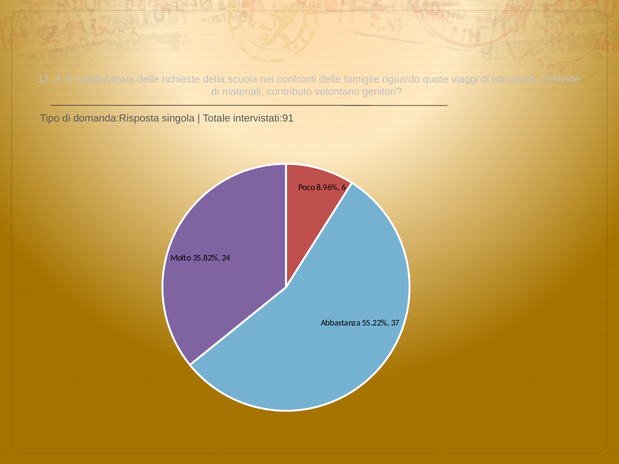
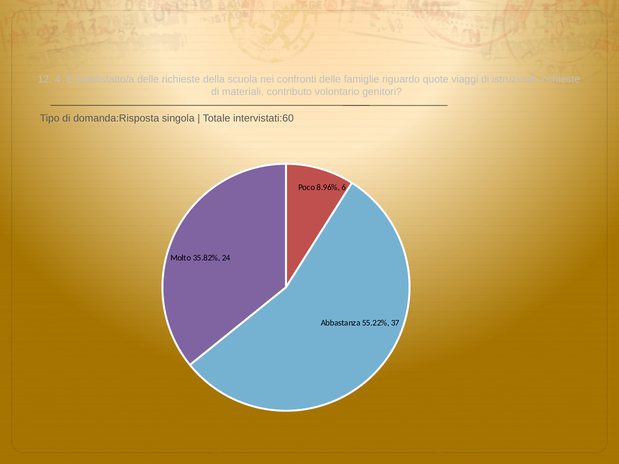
intervistati:91: intervistati:91 -> intervistati:60
